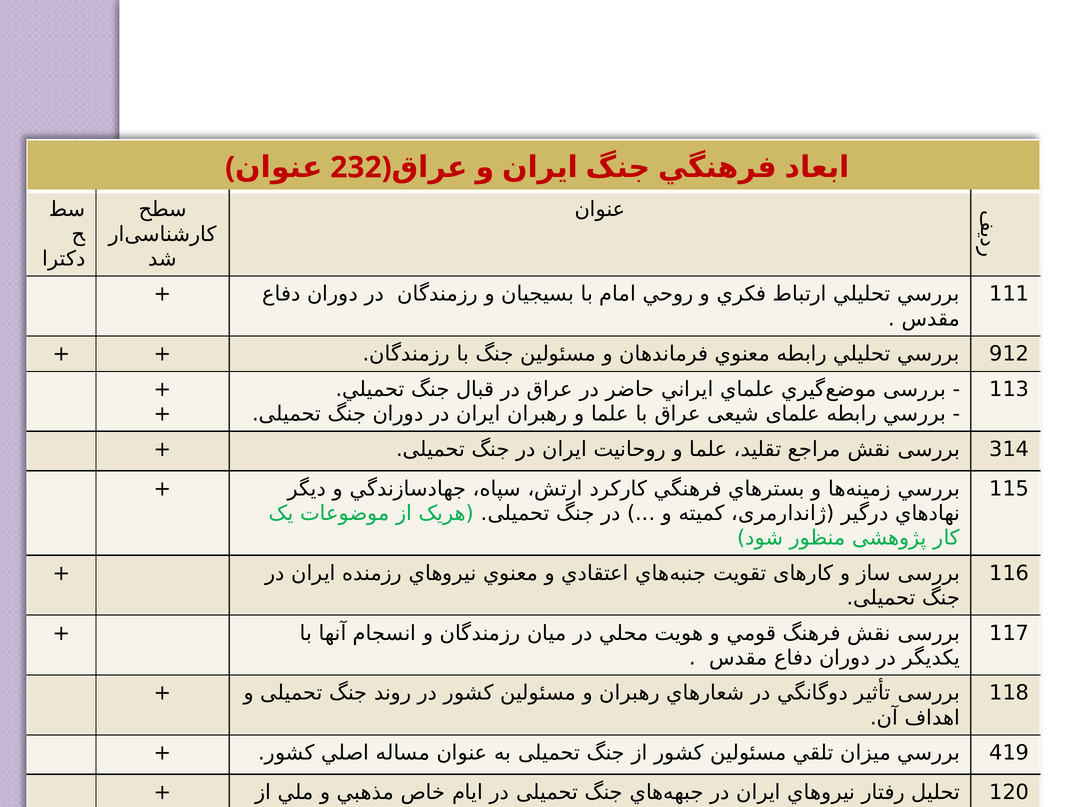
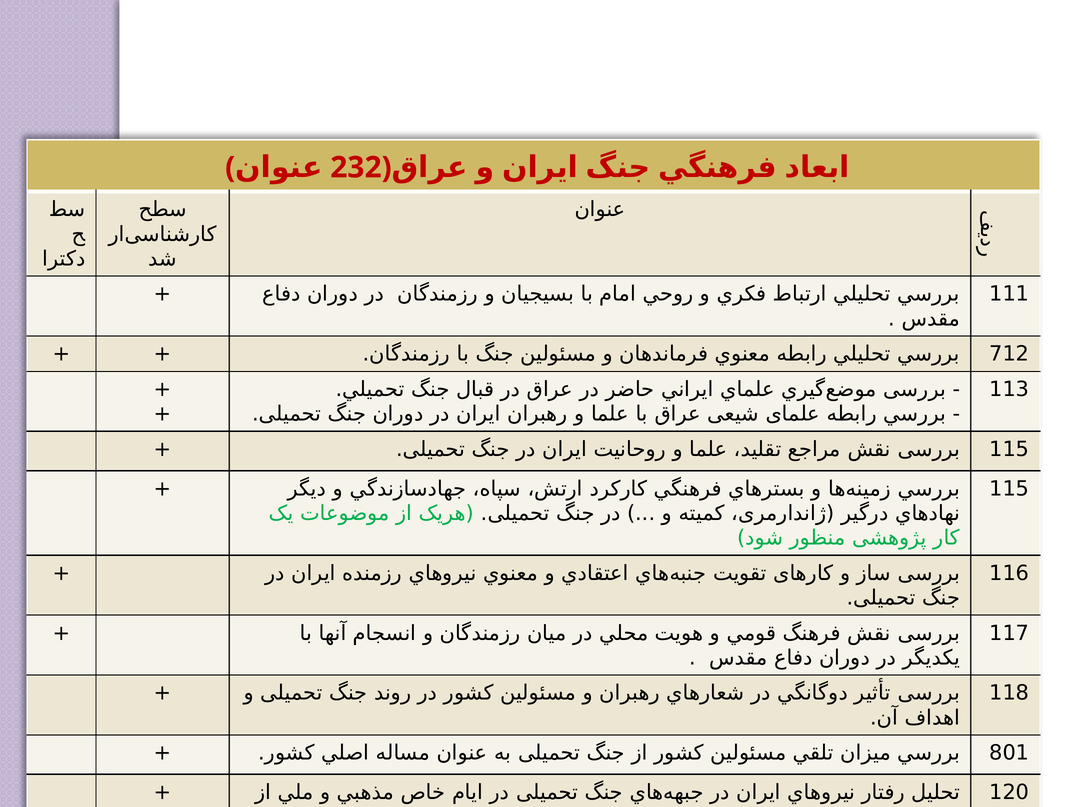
912: 912 -> 712
314 at (1009, 449): 314 -> 115
419: 419 -> 801
